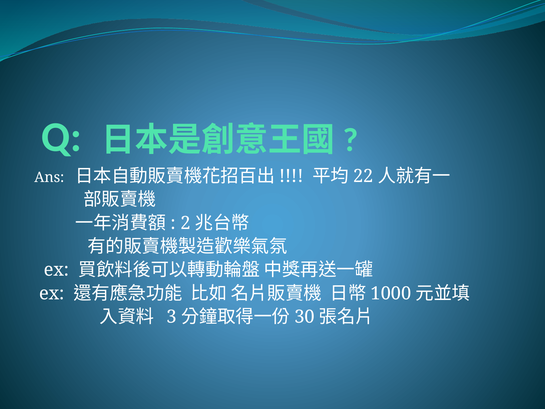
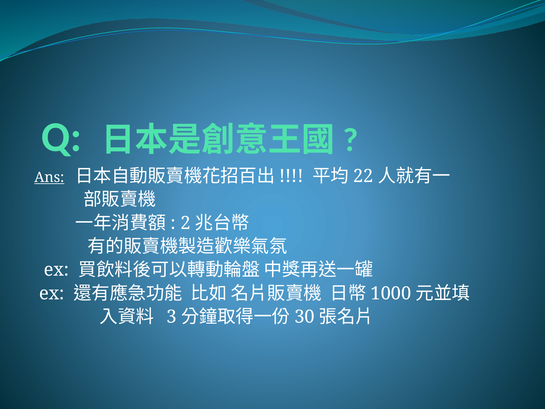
Ans underline: none -> present
